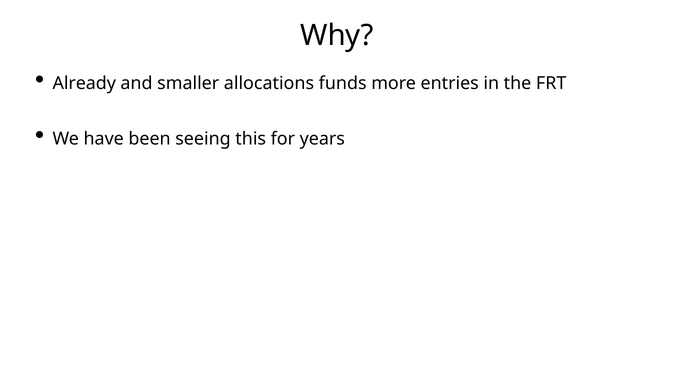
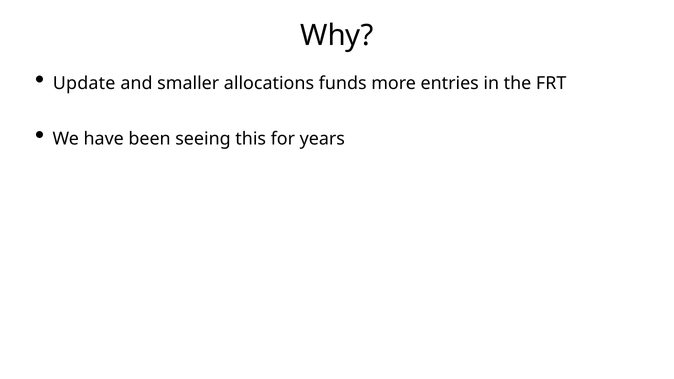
Already: Already -> Update
